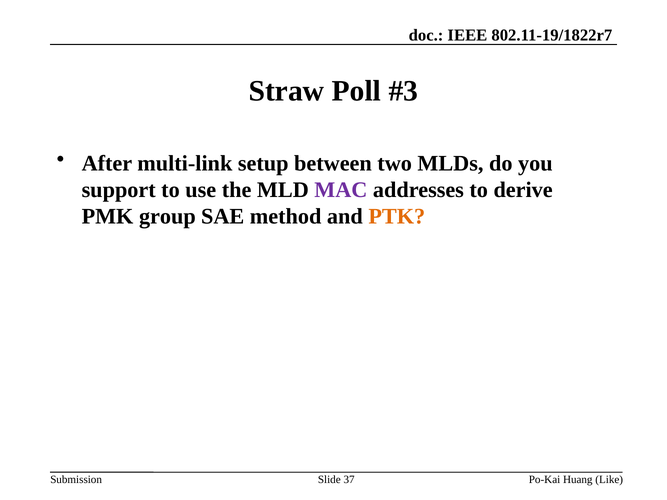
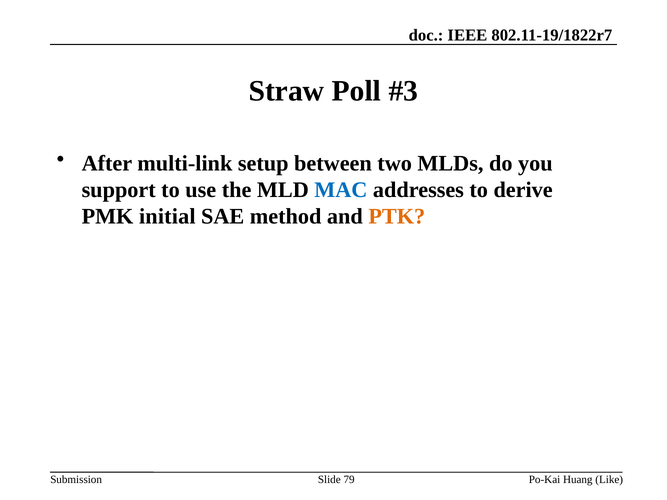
MAC colour: purple -> blue
group: group -> initial
37: 37 -> 79
